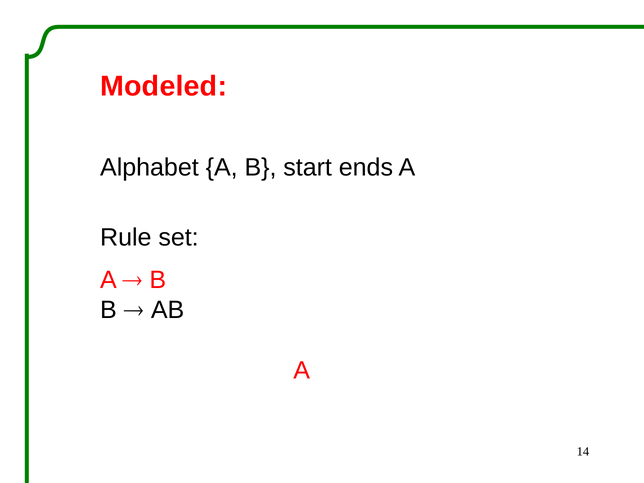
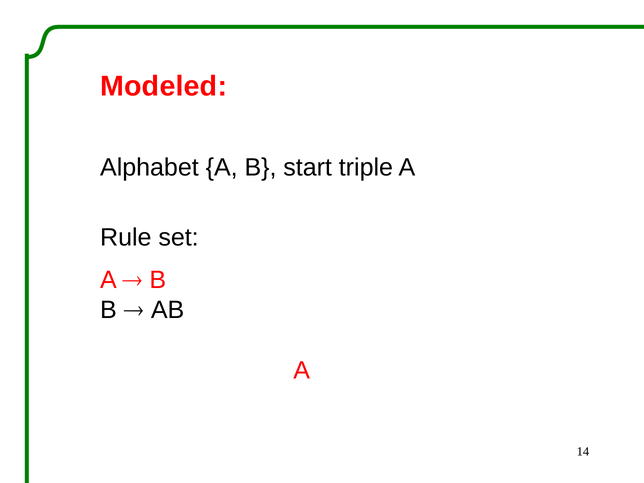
ends: ends -> triple
